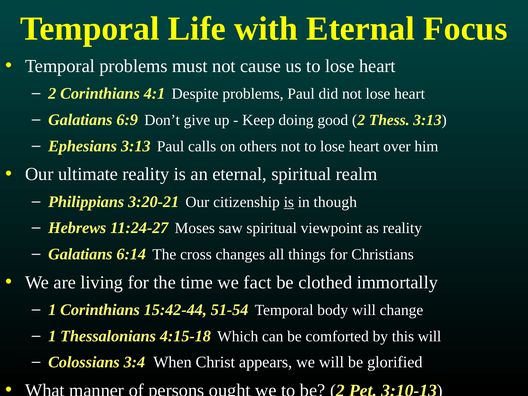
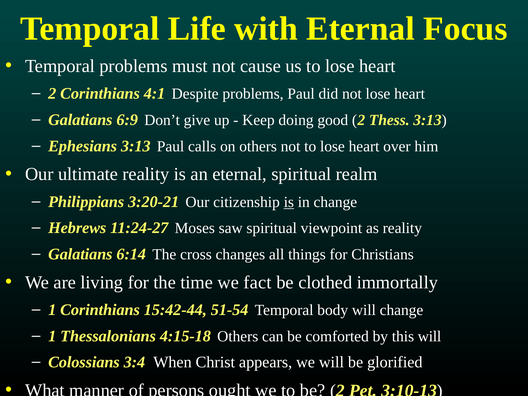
in though: though -> change
4:15-18 Which: Which -> Others
